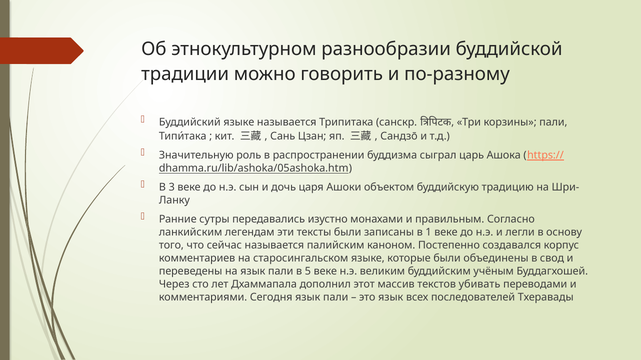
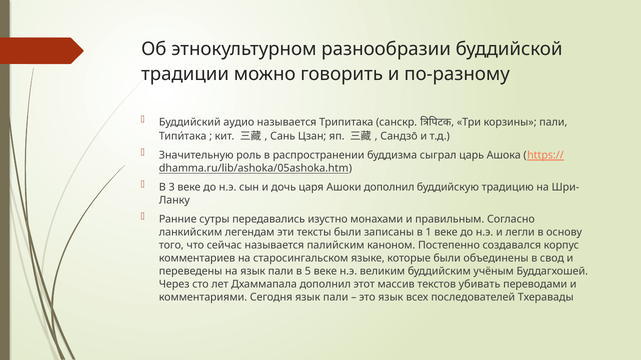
Буддийский языке: языке -> аудио
Ашоки объектом: объектом -> дополнил
